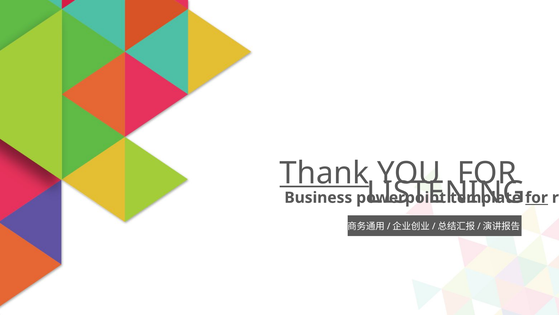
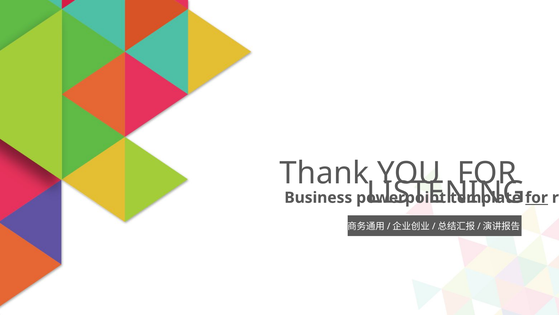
Thank underline: present -> none
